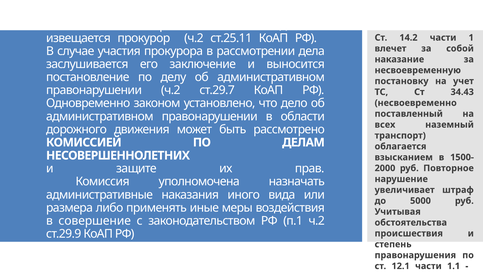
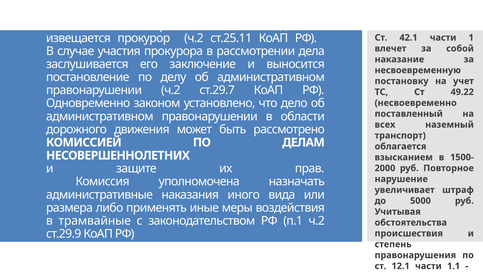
14.2: 14.2 -> 42.1
34.43: 34.43 -> 49.22
совершение: совершение -> трамвайные
